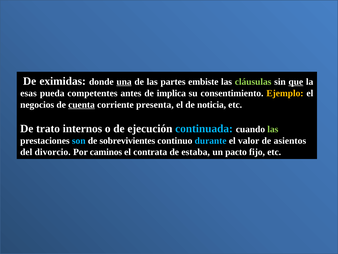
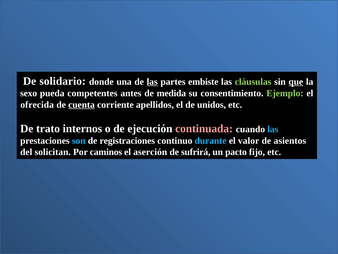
eximidas: eximidas -> solidario
una underline: present -> none
las at (152, 82) underline: none -> present
esas: esas -> sexo
implica: implica -> medida
Ejemplo colour: yellow -> light green
negocios: negocios -> ofrecida
presenta: presenta -> apellidos
noticia: noticia -> unidos
continuada colour: light blue -> pink
las at (273, 129) colour: light green -> light blue
sobrevivientes: sobrevivientes -> registraciones
divorcio: divorcio -> solicitan
contrata: contrata -> aserción
estaba: estaba -> sufrirá
